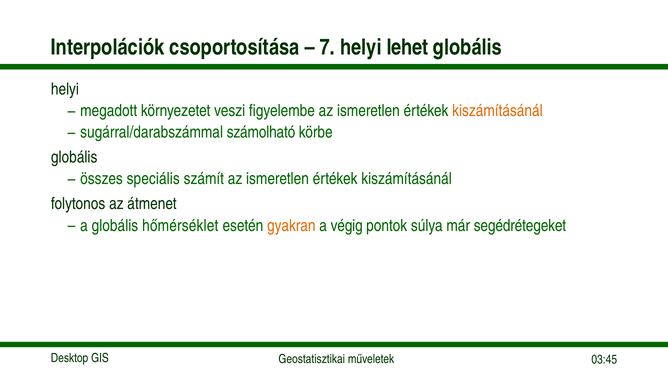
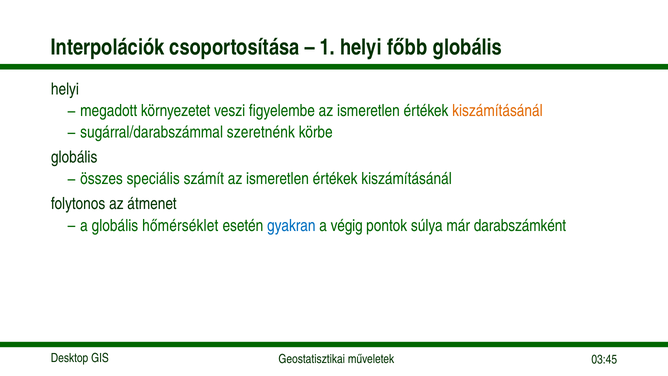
7: 7 -> 1
lehet: lehet -> főbb
számolható: számolható -> szeretnénk
gyakran colour: orange -> blue
segédrétegeket: segédrétegeket -> darabszámként
